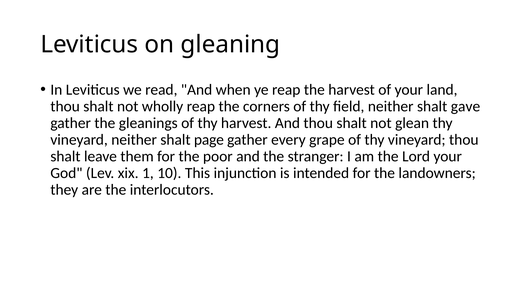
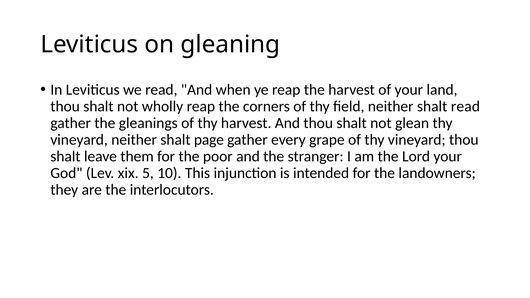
shalt gave: gave -> read
1: 1 -> 5
